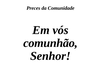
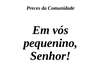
comunhão: comunhão -> pequenino
